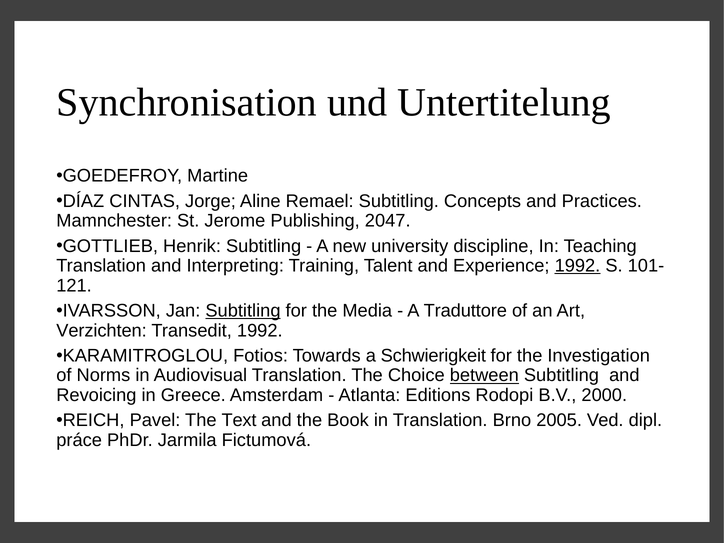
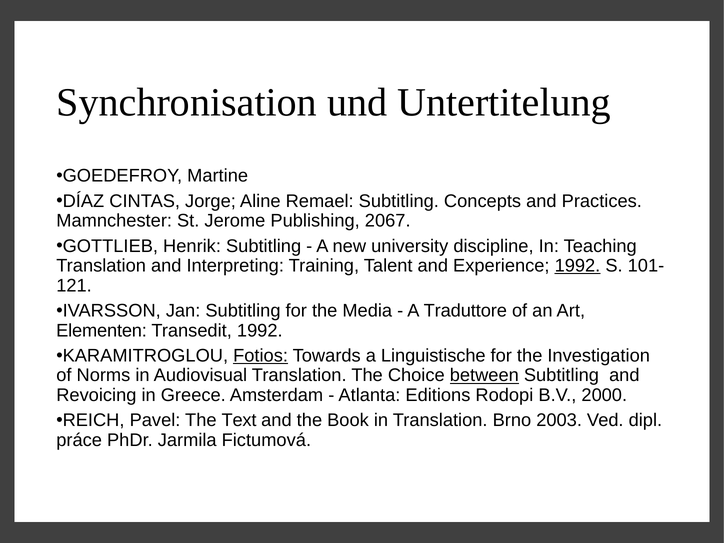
2047: 2047 -> 2067
Subtitling at (243, 311) underline: present -> none
Verzichten: Verzichten -> Elementen
Fotios underline: none -> present
Schwierigkeit: Schwierigkeit -> Linguistische
2005: 2005 -> 2003
